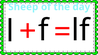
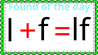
Sheep: Sheep -> Found
